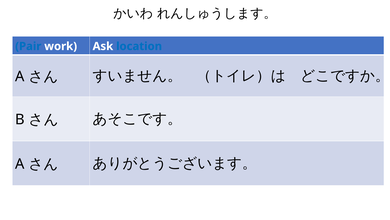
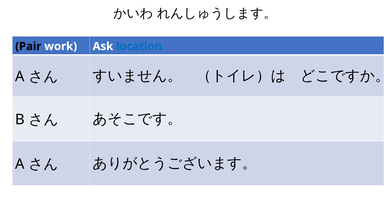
Pair colour: blue -> black
